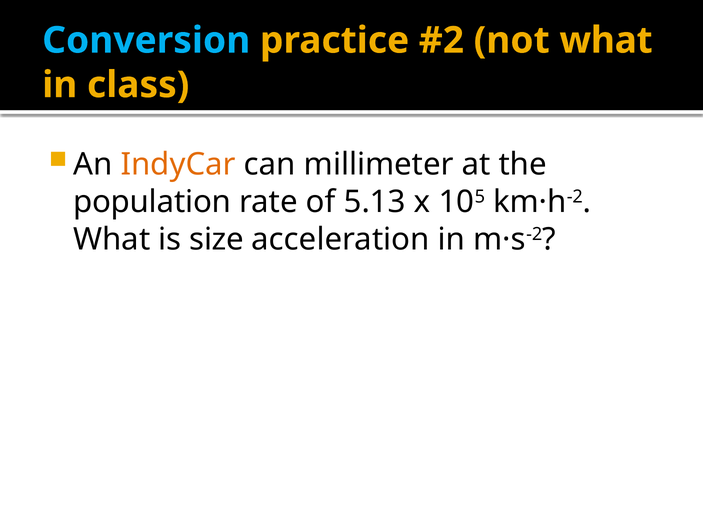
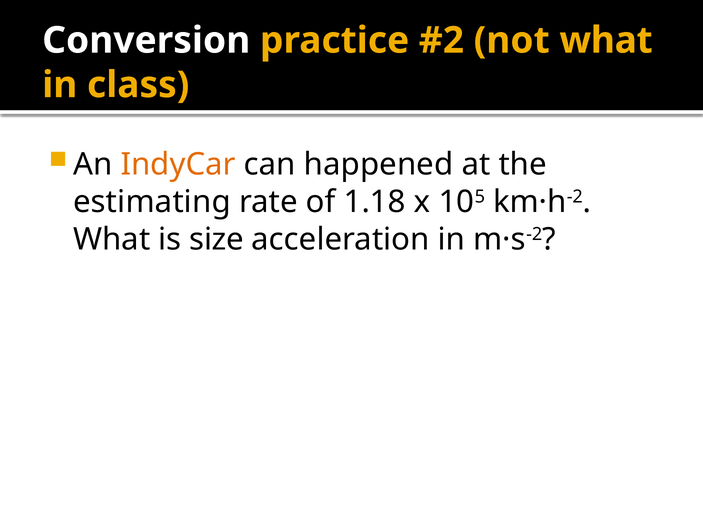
Conversion colour: light blue -> white
millimeter: millimeter -> happened
population: population -> estimating
5.13: 5.13 -> 1.18
